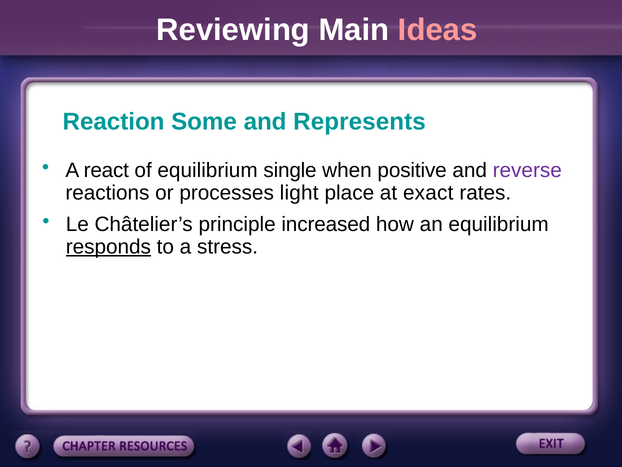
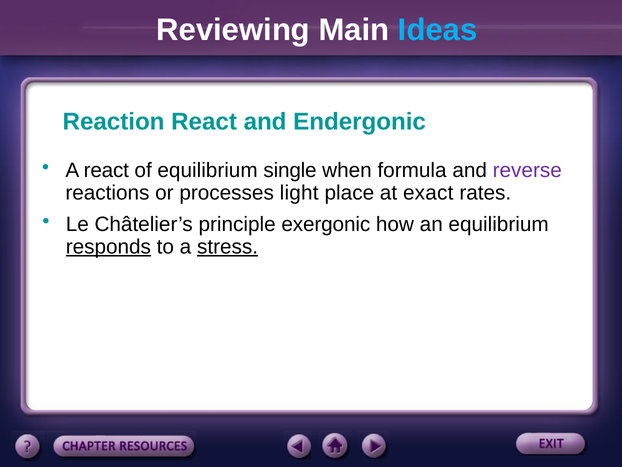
Ideas colour: pink -> light blue
Reaction Some: Some -> React
Represents: Represents -> Endergonic
positive: positive -> formula
increased: increased -> exergonic
stress underline: none -> present
